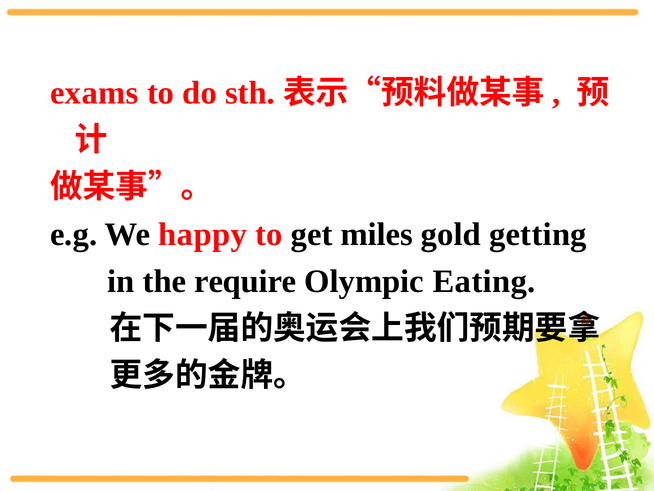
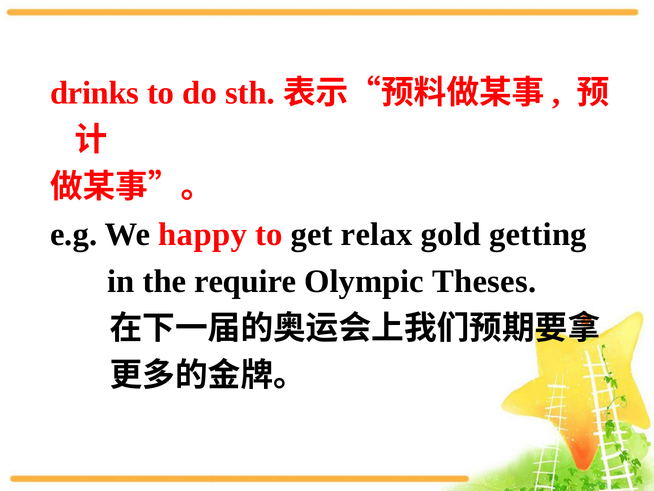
exams: exams -> drinks
miles: miles -> relax
Eating: Eating -> Theses
